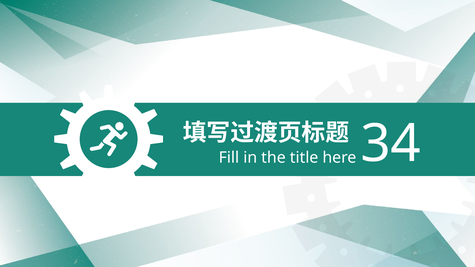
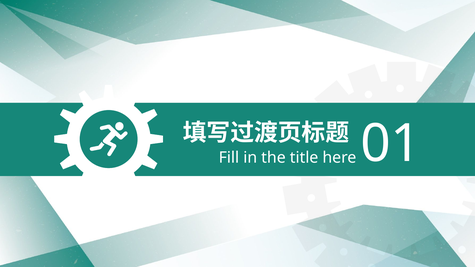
34: 34 -> 01
